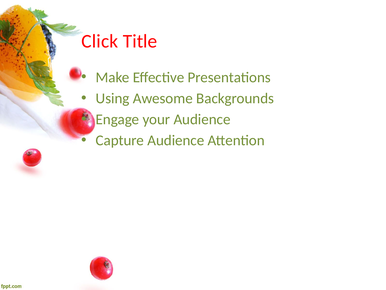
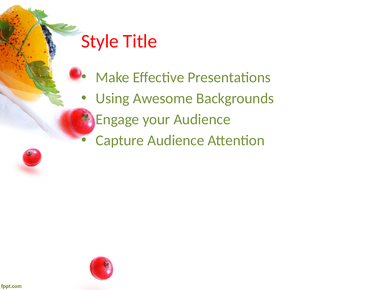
Click: Click -> Style
